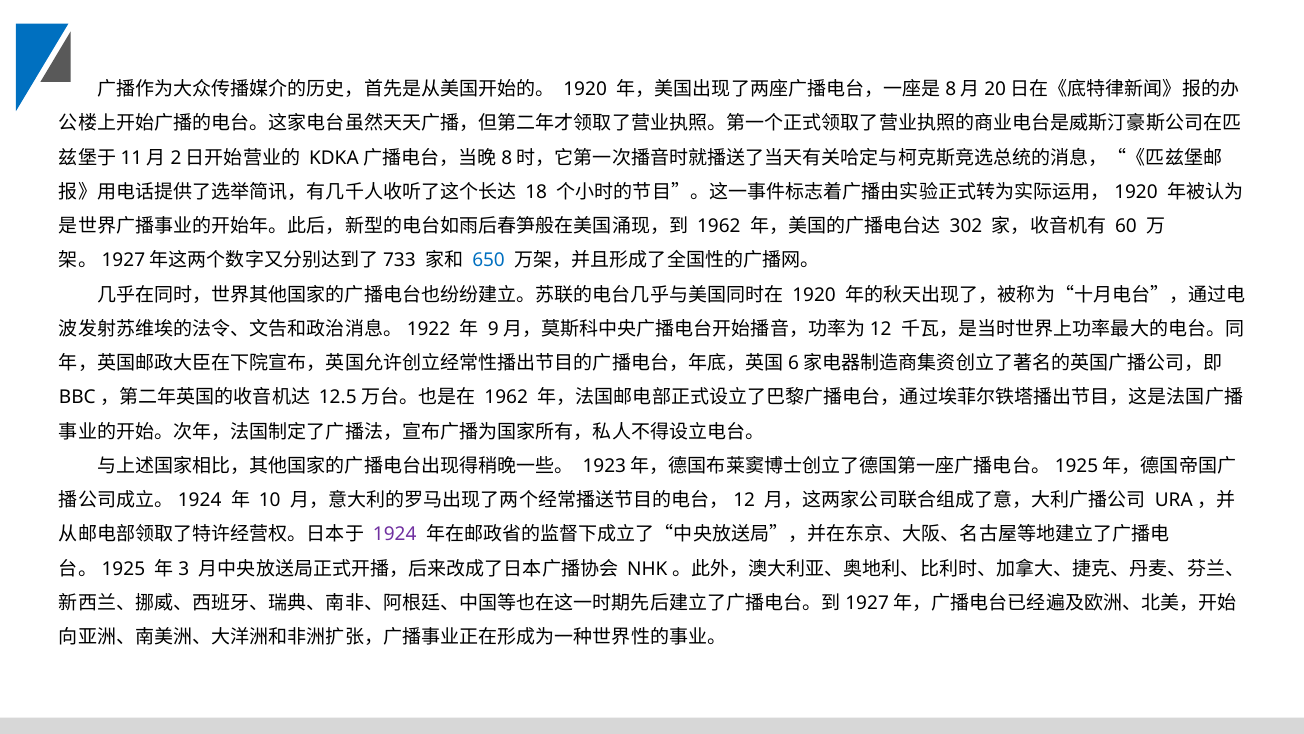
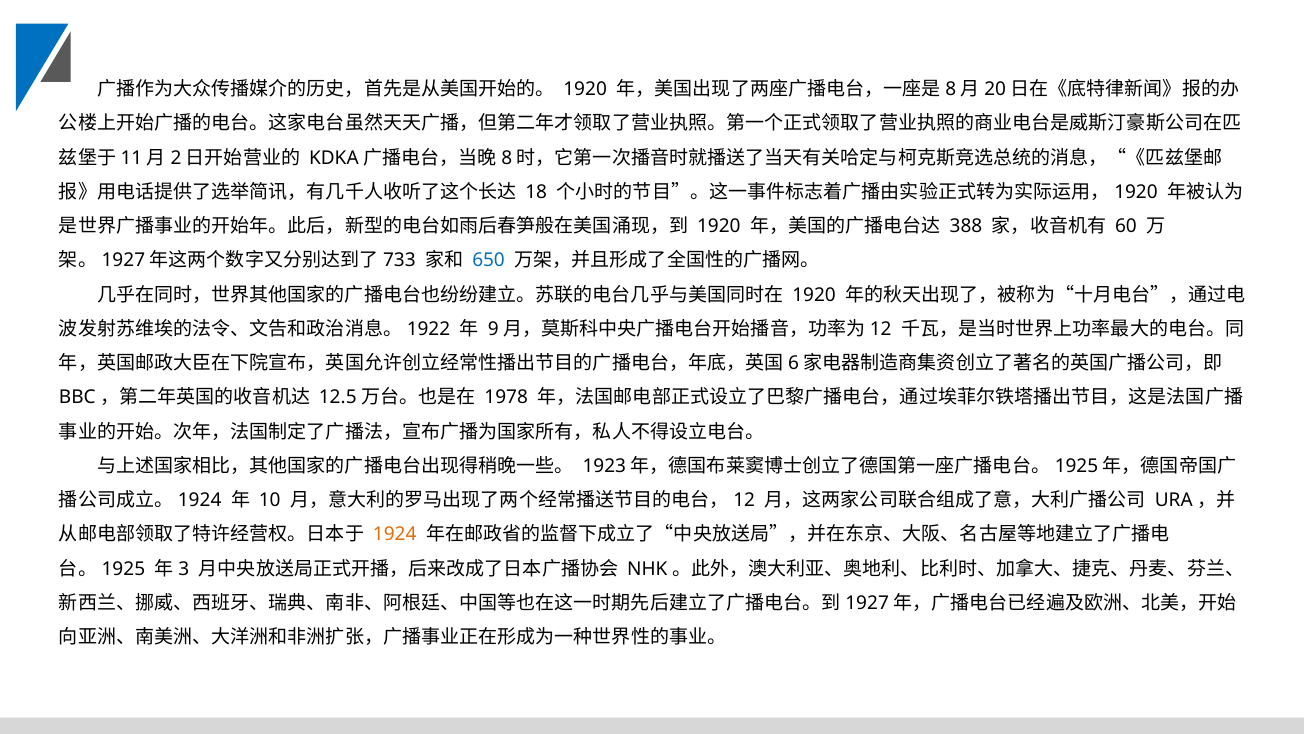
1962 at (719, 226): 1962 -> 1920
302: 302 -> 388
1962 at (506, 397): 1962 -> 1978
1924 colour: purple -> orange
